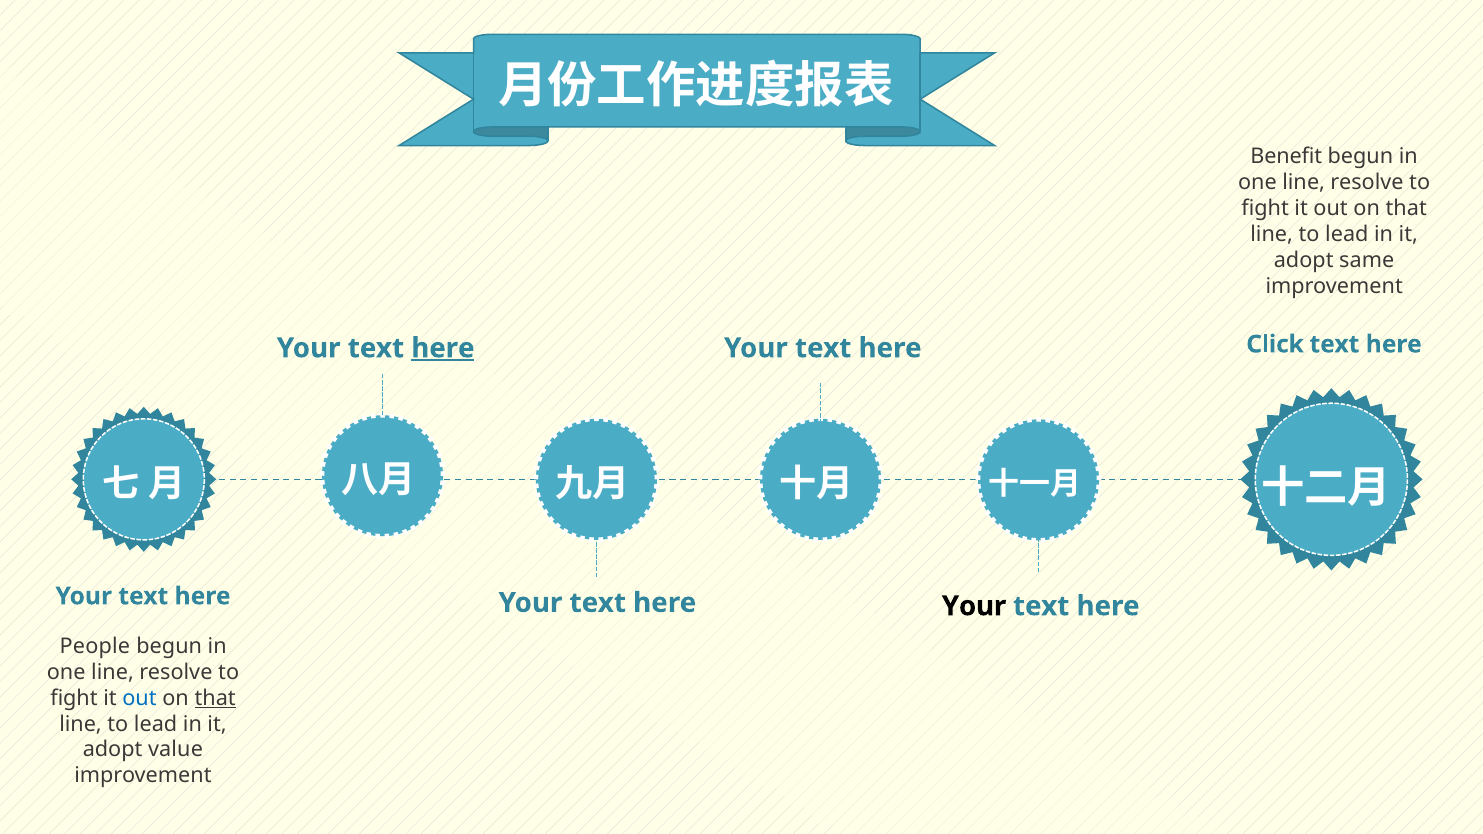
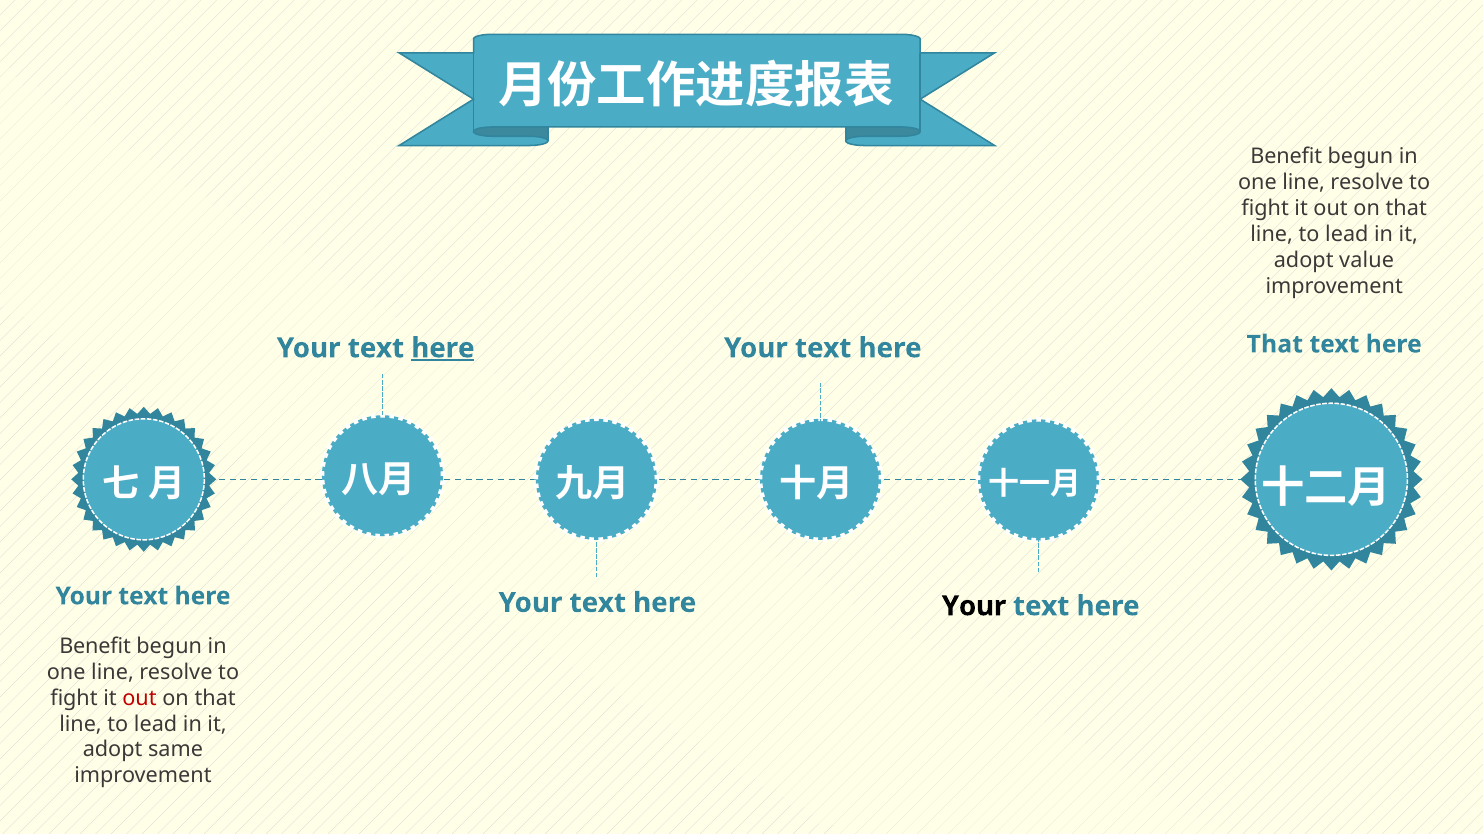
same: same -> value
Click at (1275, 344): Click -> That
People at (95, 646): People -> Benefit
out at (139, 698) colour: blue -> red
that at (215, 698) underline: present -> none
value: value -> same
